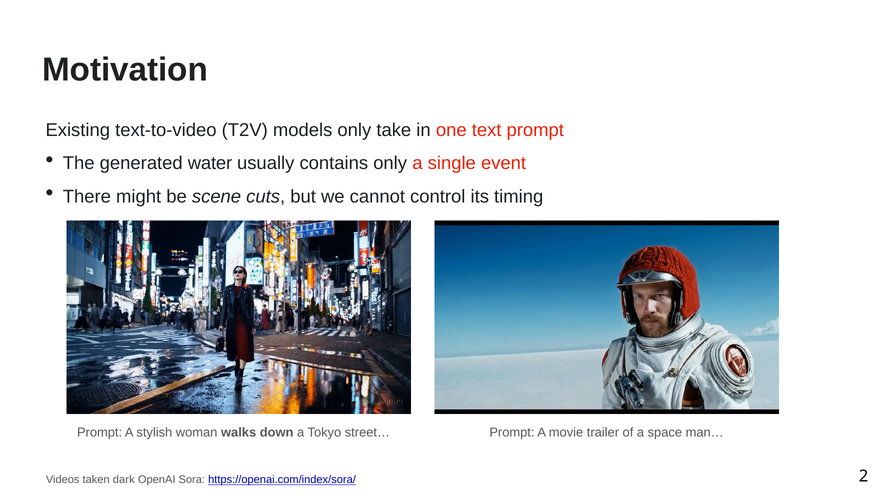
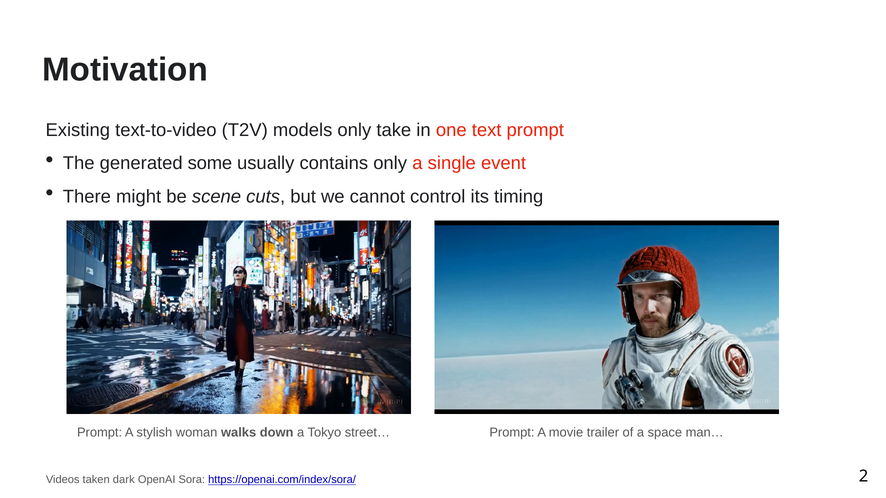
water: water -> some
